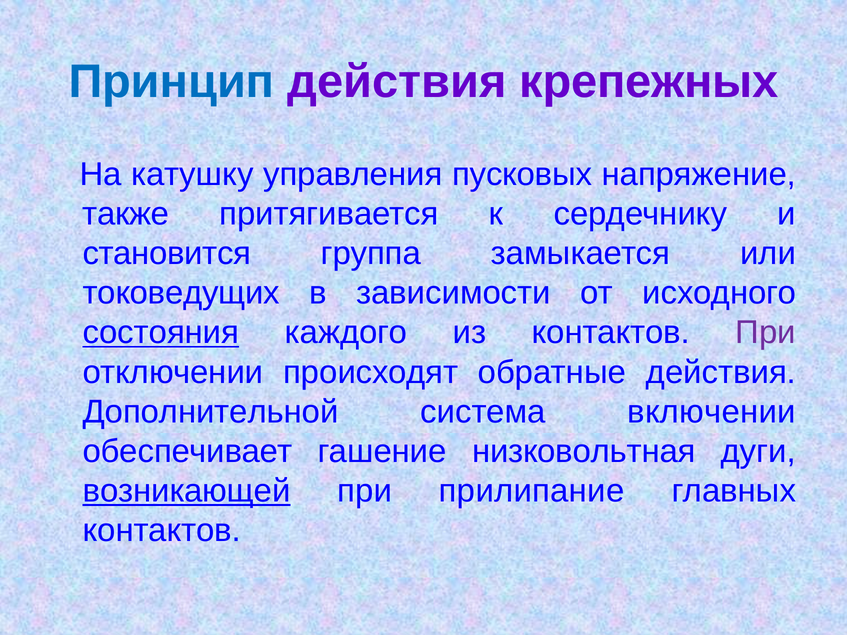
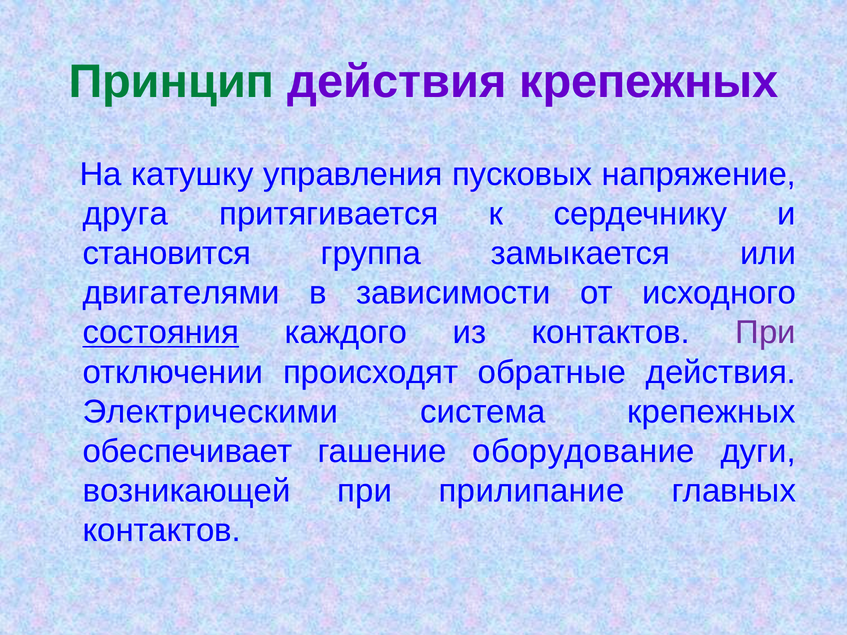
Принцип colour: blue -> green
также: также -> друга
токоведущих: токоведущих -> двигателями
Дополнительной: Дополнительной -> Электрическими
система включении: включении -> крепежных
низковольтная: низковольтная -> оборудование
возникающей underline: present -> none
